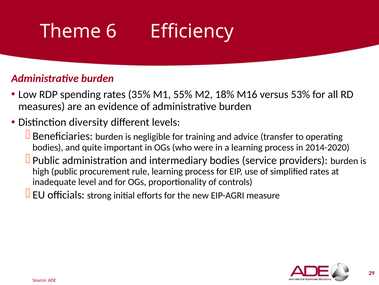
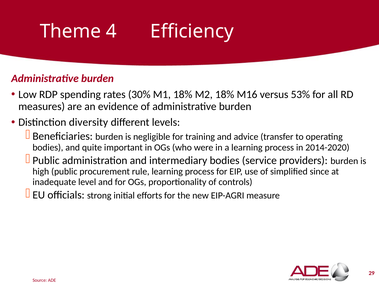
6: 6 -> 4
35%: 35% -> 30%
M1 55%: 55% -> 18%
simplified rates: rates -> since
